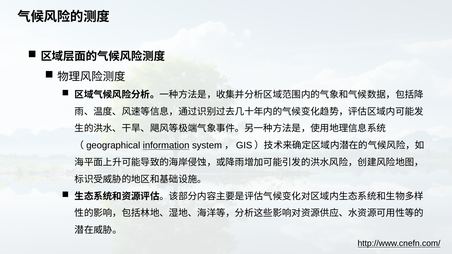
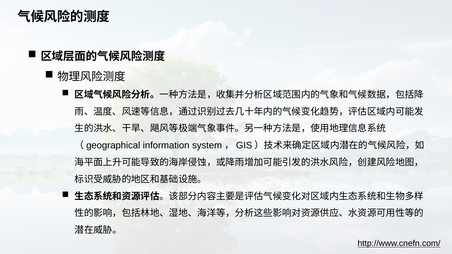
information underline: present -> none
